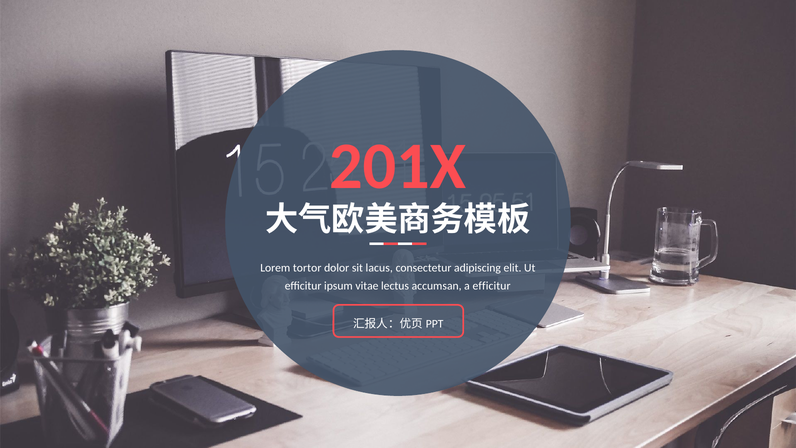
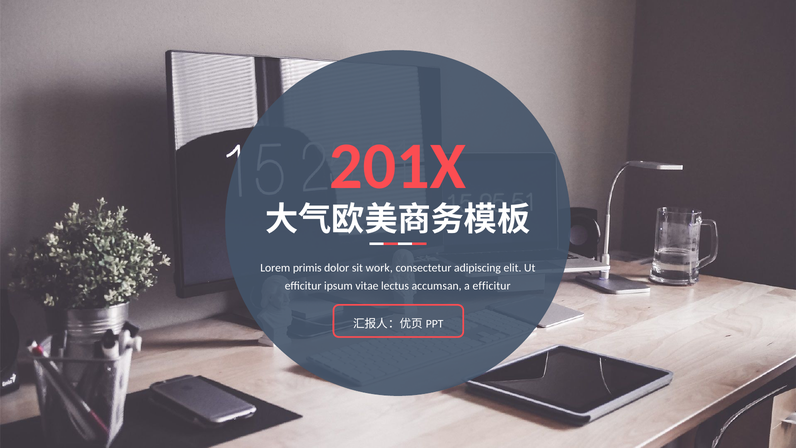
tortor: tortor -> primis
lacus: lacus -> work
